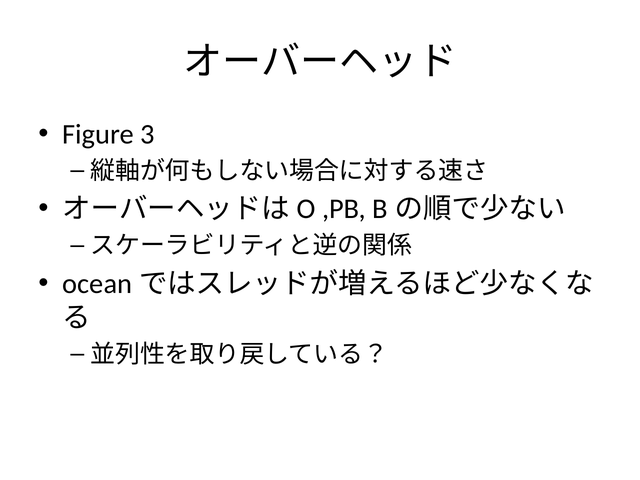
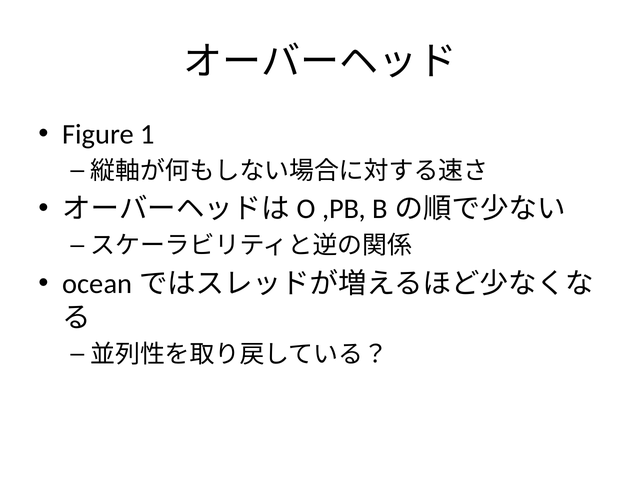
3: 3 -> 1
